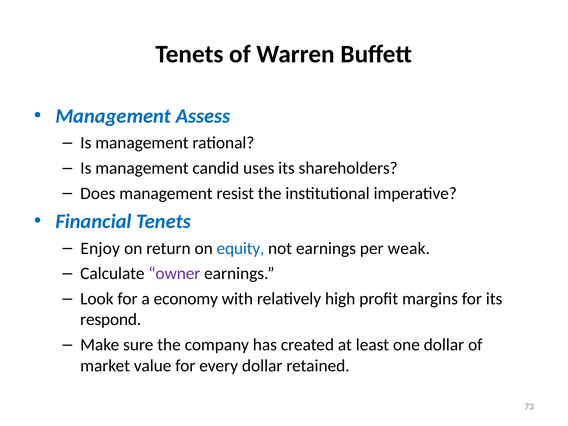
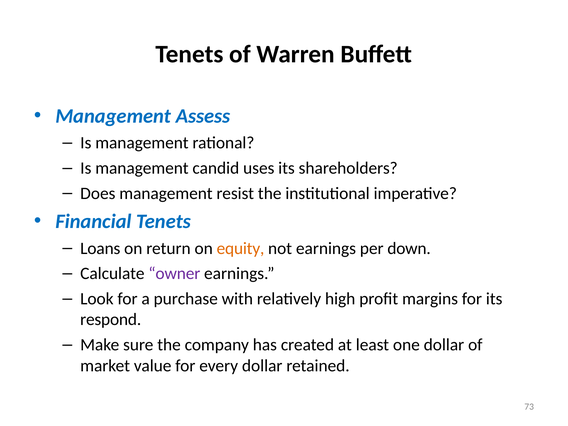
Enjoy: Enjoy -> Loans
equity colour: blue -> orange
weak: weak -> down
economy: economy -> purchase
